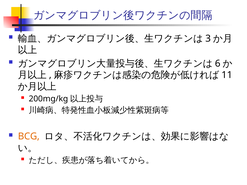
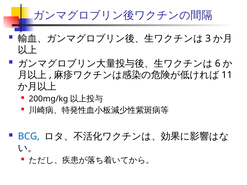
BCG colour: orange -> blue
